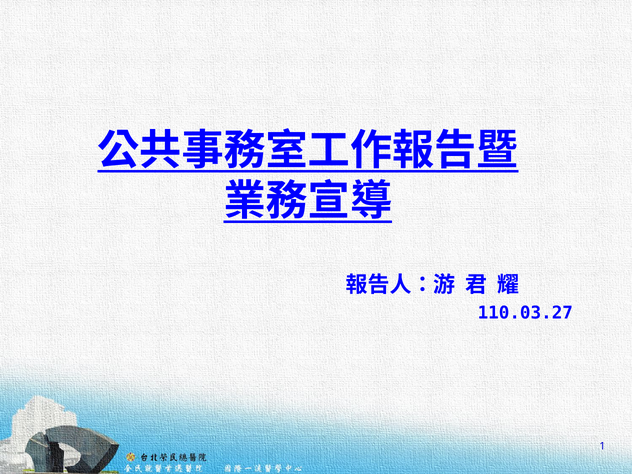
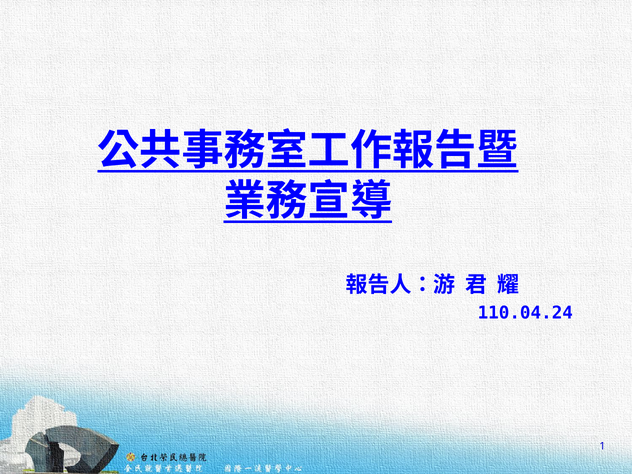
110.03.27: 110.03.27 -> 110.04.24
